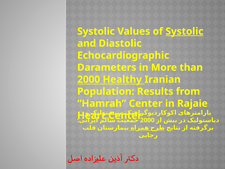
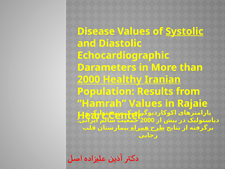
Systolic at (96, 31): Systolic -> Disease
Iranian underline: none -> present
Hamrah Center: Center -> Values
